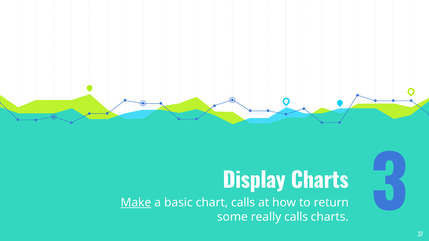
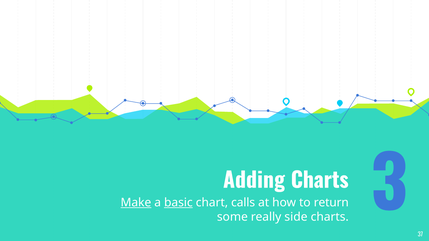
Display: Display -> Adding
basic underline: none -> present
really calls: calls -> side
